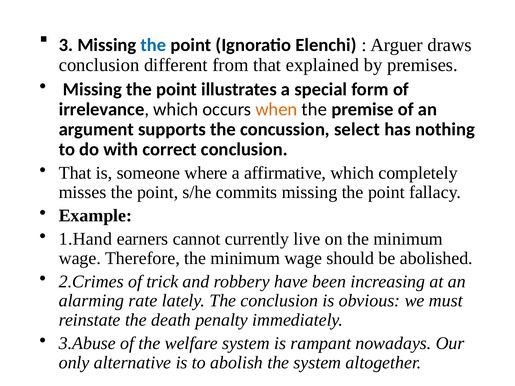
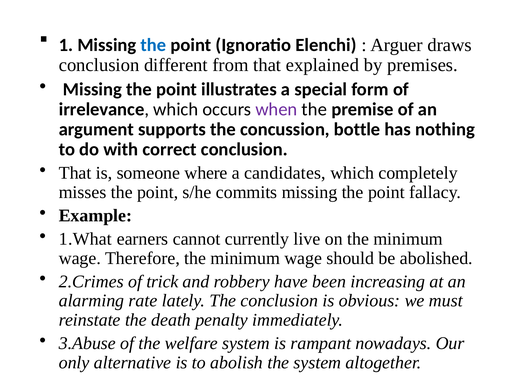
3: 3 -> 1
when colour: orange -> purple
select: select -> bottle
affirmative: affirmative -> candidates
1.Hand: 1.Hand -> 1.What
